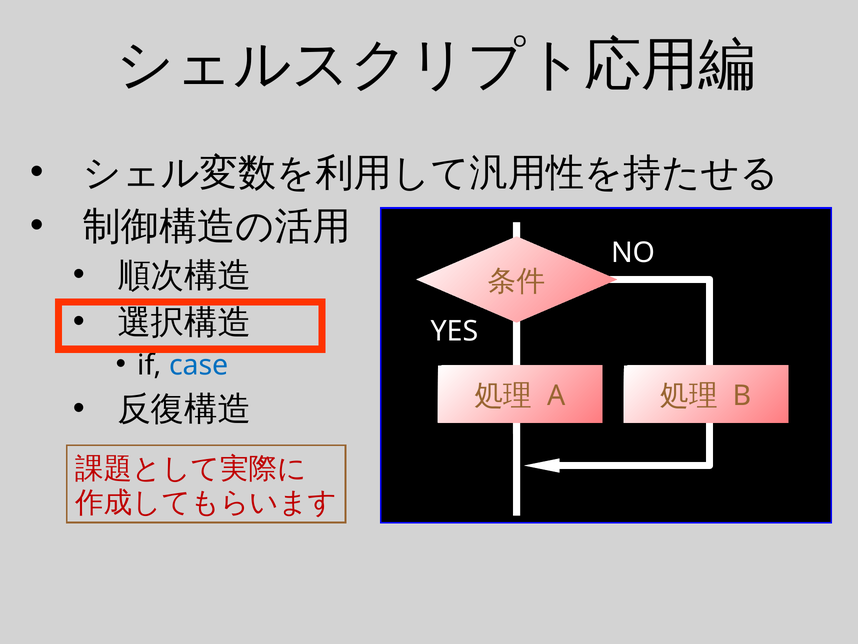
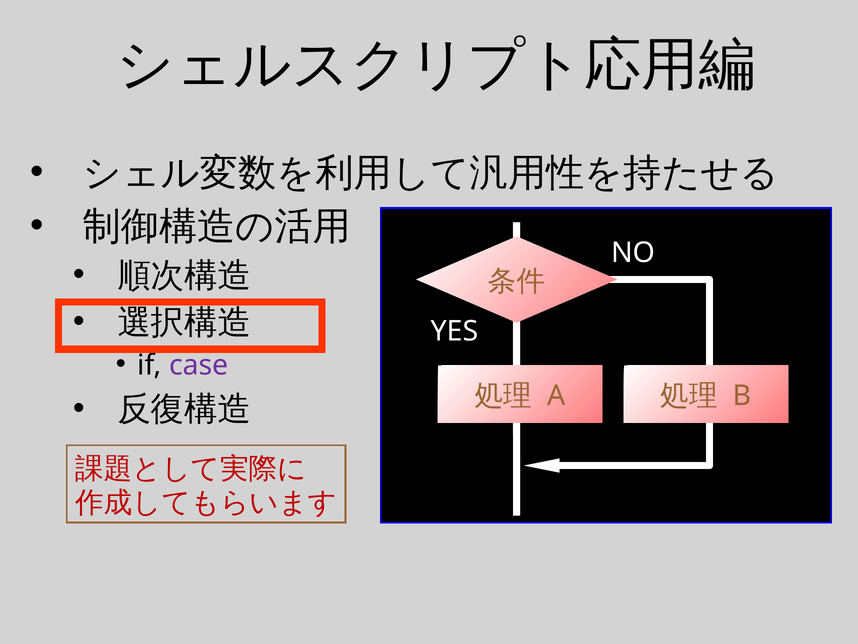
case colour: blue -> purple
